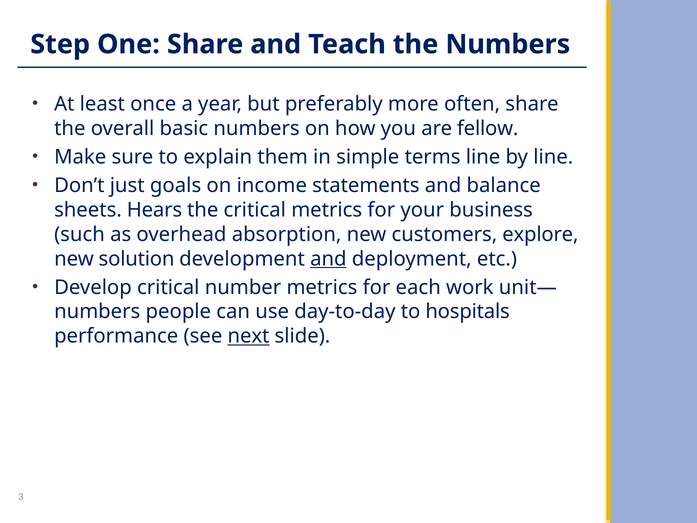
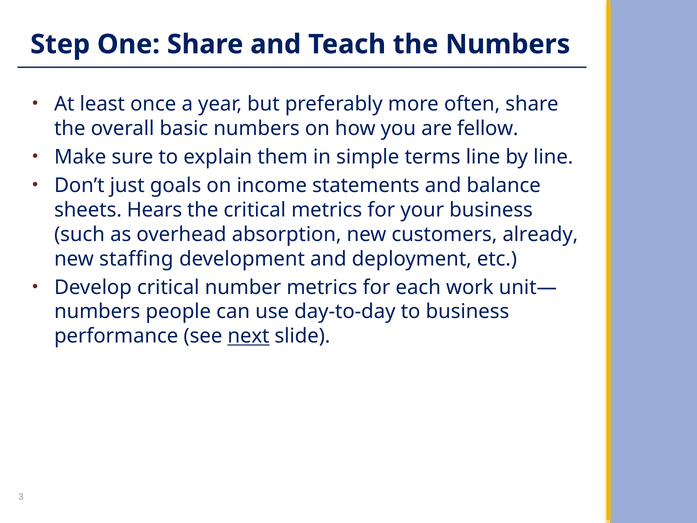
explore: explore -> already
solution: solution -> staffing
and at (328, 259) underline: present -> none
to hospitals: hospitals -> business
